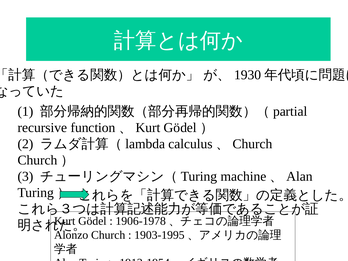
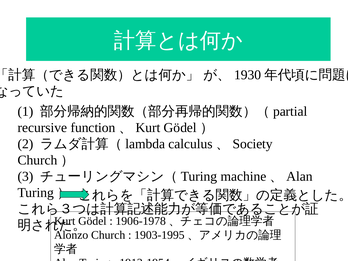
Church at (253, 144): Church -> Society
